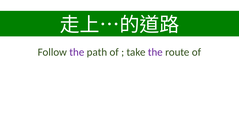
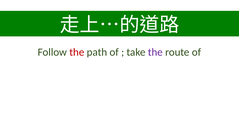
the at (77, 52) colour: purple -> red
